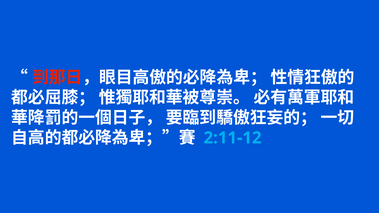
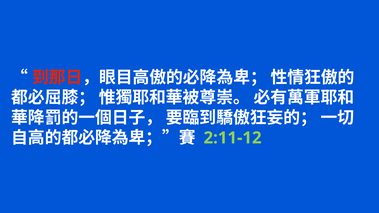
2:11-12 colour: light blue -> light green
